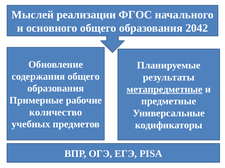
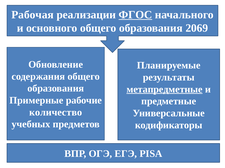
Мыслей: Мыслей -> Рабочая
ФГОС underline: none -> present
2042: 2042 -> 2069
